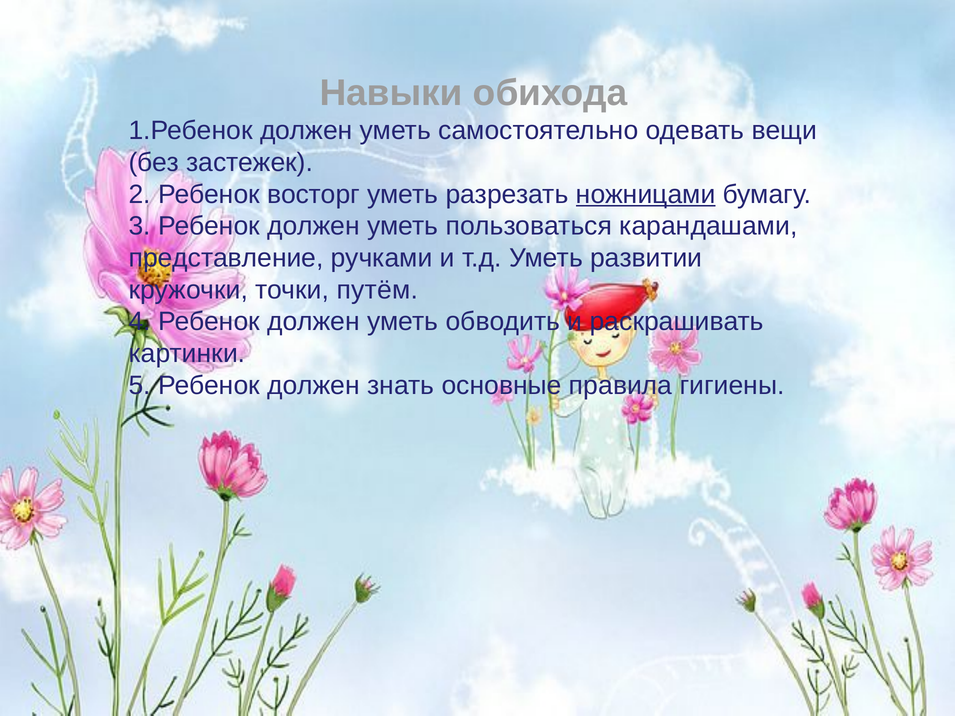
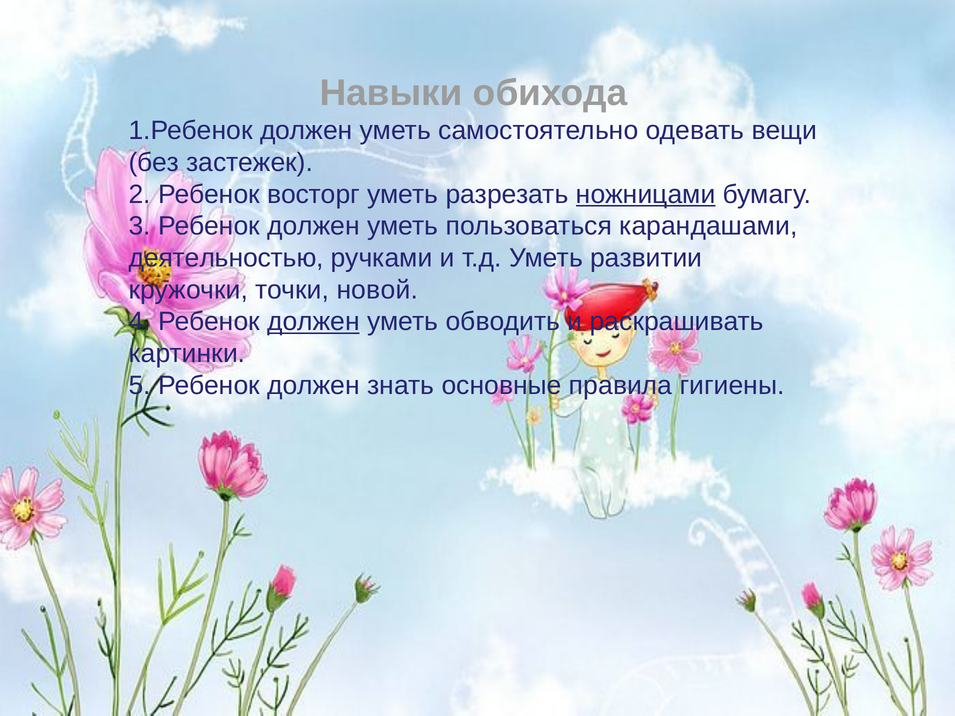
представление: представление -> деятельностью
путём: путём -> новой
должен at (314, 322) underline: none -> present
